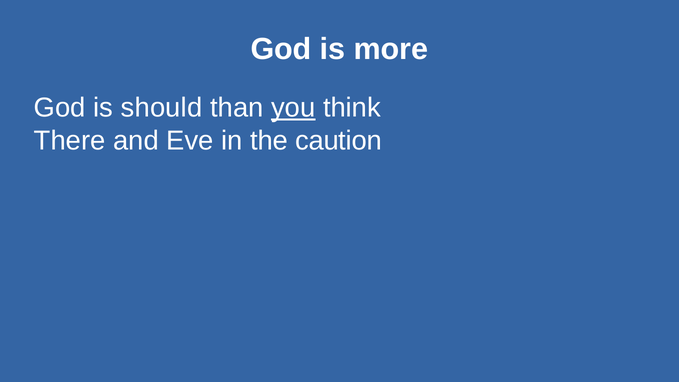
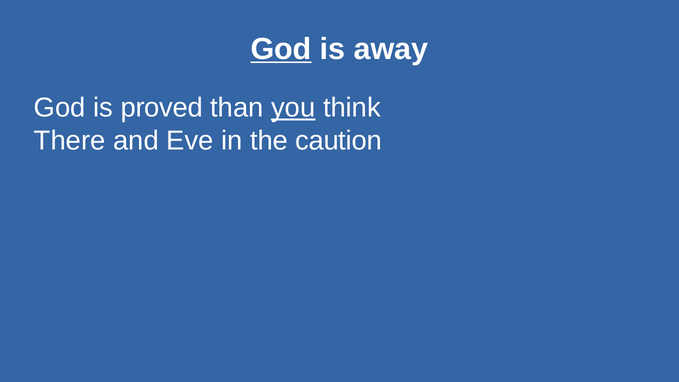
God at (281, 49) underline: none -> present
more: more -> away
should: should -> proved
